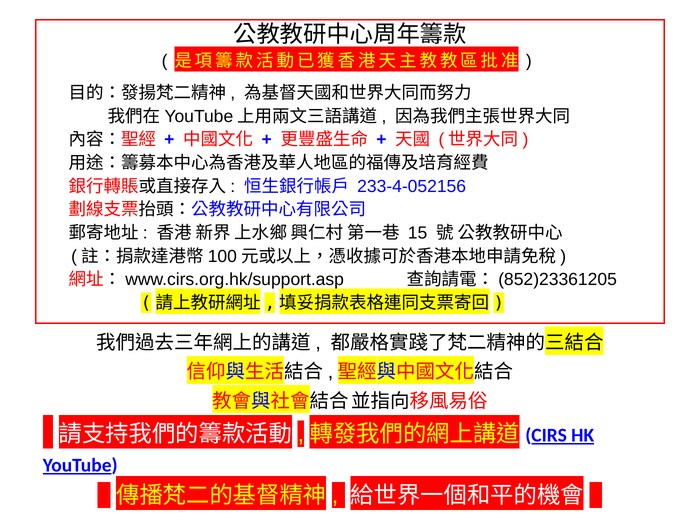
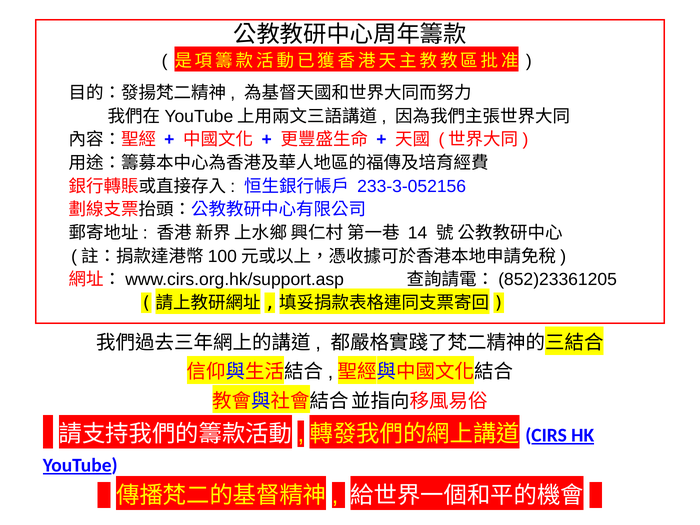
233-4-052156: 233-4-052156 -> 233-3-052156
15: 15 -> 14
